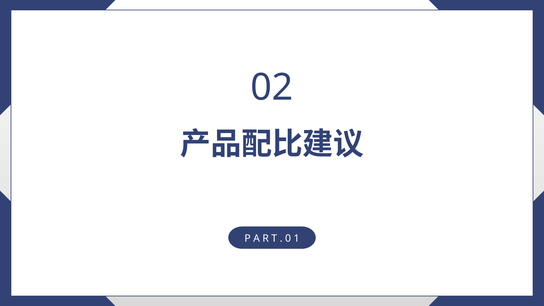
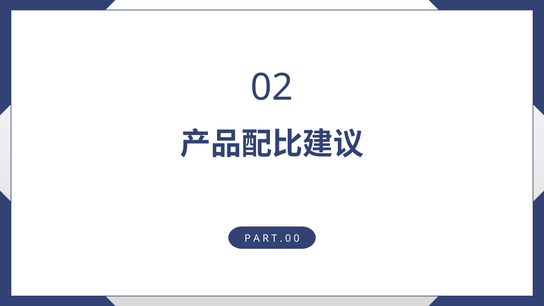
0 1: 1 -> 0
